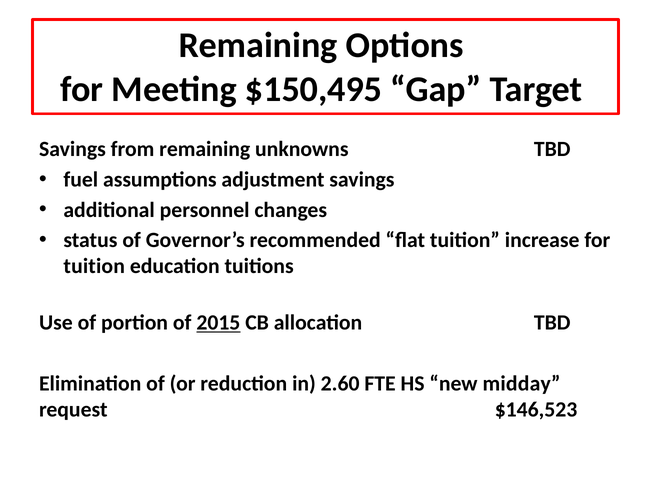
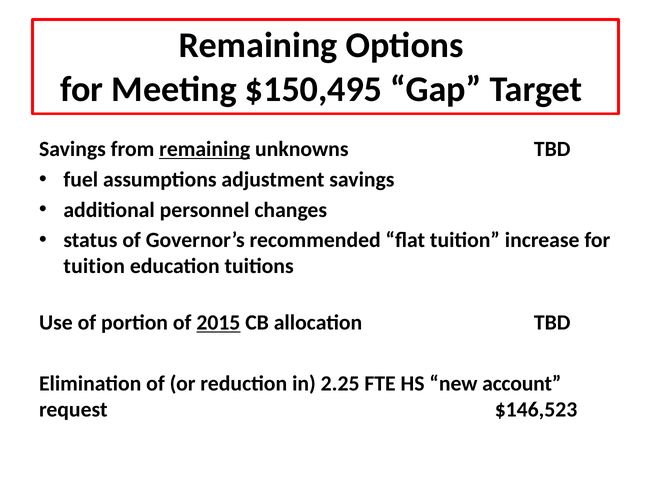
remaining at (205, 149) underline: none -> present
2.60: 2.60 -> 2.25
midday: midday -> account
